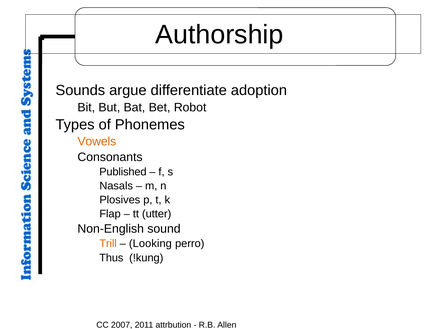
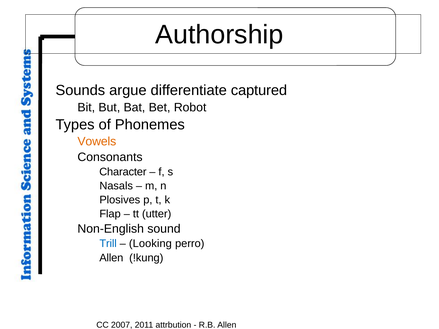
adoption: adoption -> captured
Published: Published -> Character
Trill colour: orange -> blue
Thus at (111, 258): Thus -> Allen
